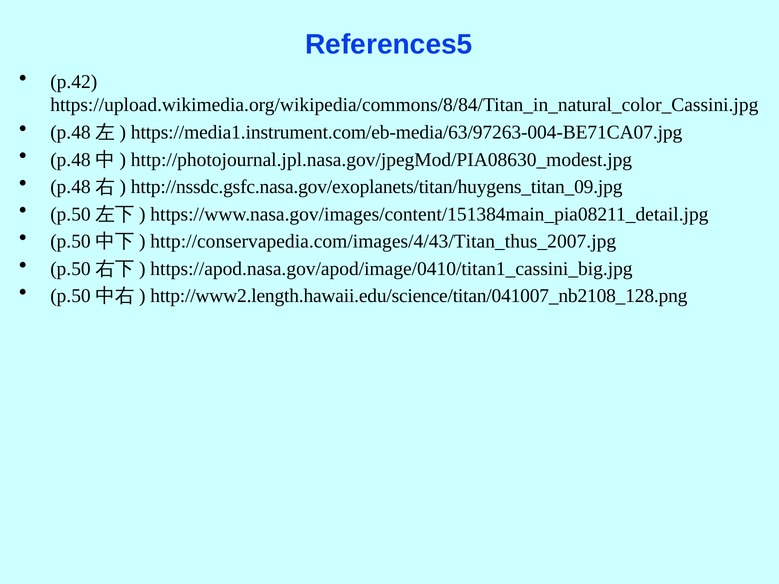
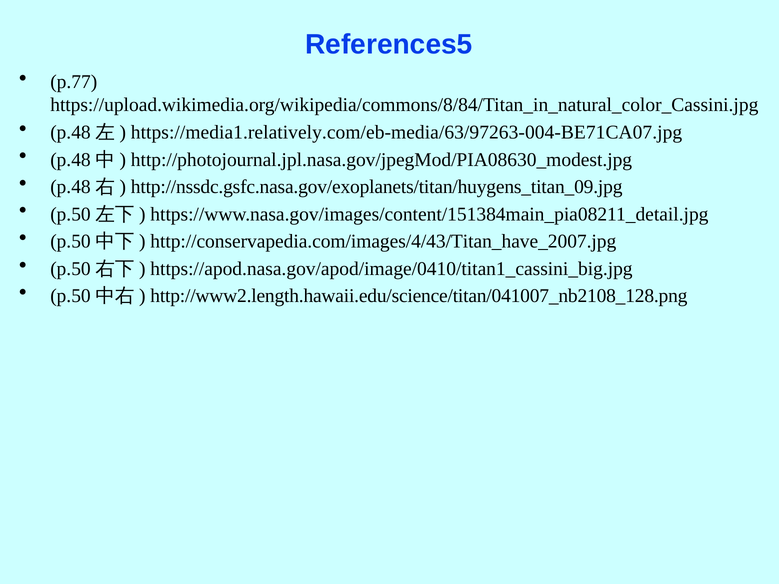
p.42: p.42 -> p.77
https://media1.instrument.com/eb-media/63/97263-004-BE71CA07.jpg: https://media1.instrument.com/eb-media/63/97263-004-BE71CA07.jpg -> https://media1.relatively.com/eb-media/63/97263-004-BE71CA07.jpg
http://conservapedia.com/images/4/43/Titan_thus_2007.jpg: http://conservapedia.com/images/4/43/Titan_thus_2007.jpg -> http://conservapedia.com/images/4/43/Titan_have_2007.jpg
